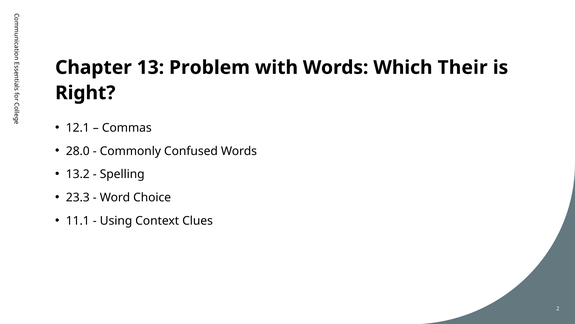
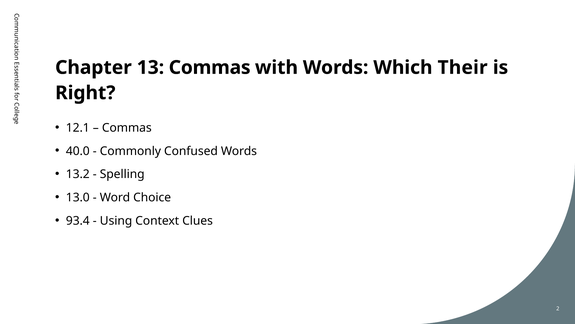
13 Problem: Problem -> Commas
28.0: 28.0 -> 40.0
23.3: 23.3 -> 13.0
11.1: 11.1 -> 93.4
